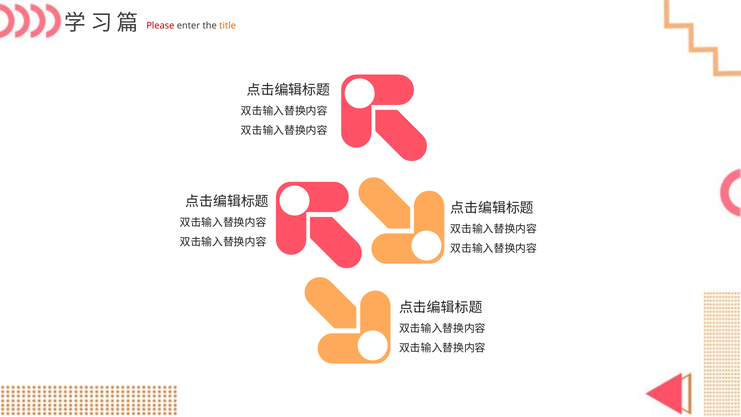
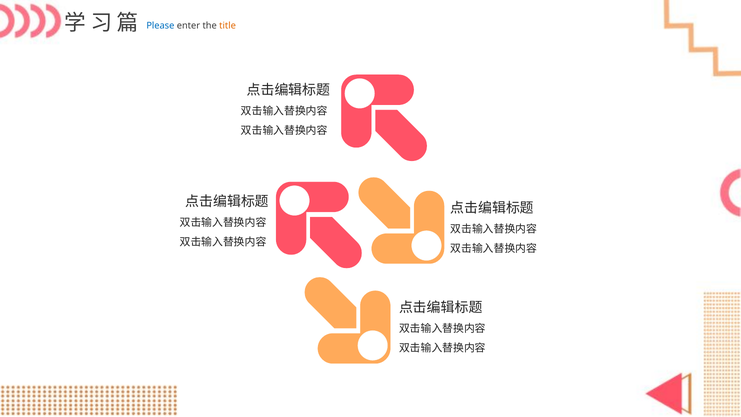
Please colour: red -> blue
